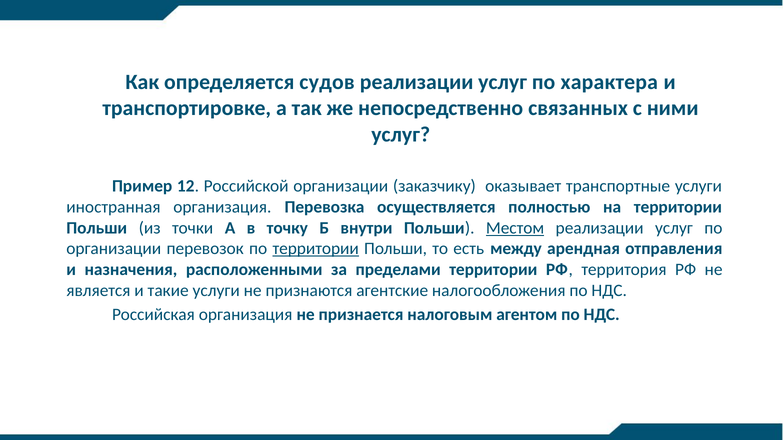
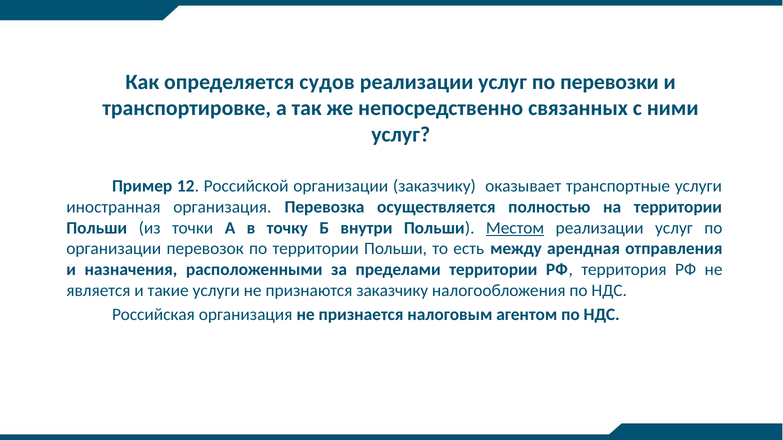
характера: характера -> перевозки
территории at (316, 249) underline: present -> none
признаются агентские: агентские -> заказчику
